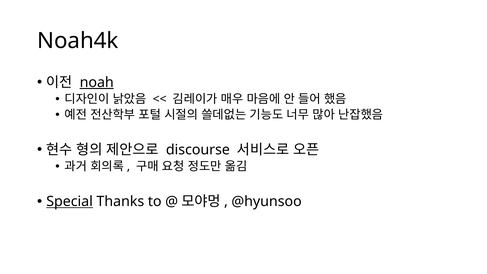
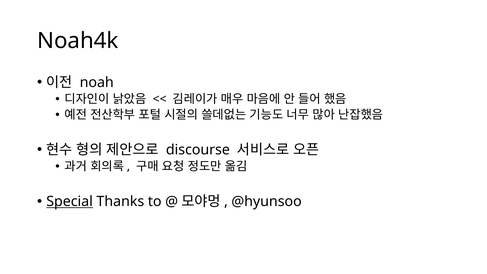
noah underline: present -> none
